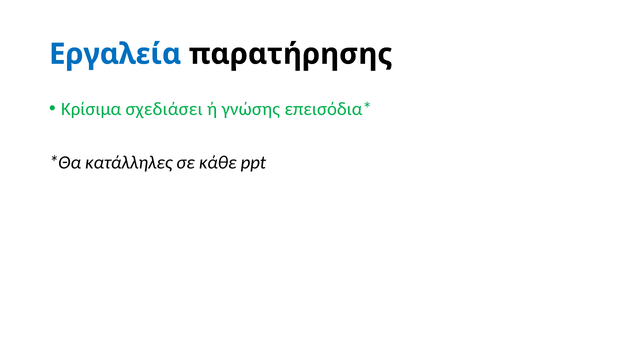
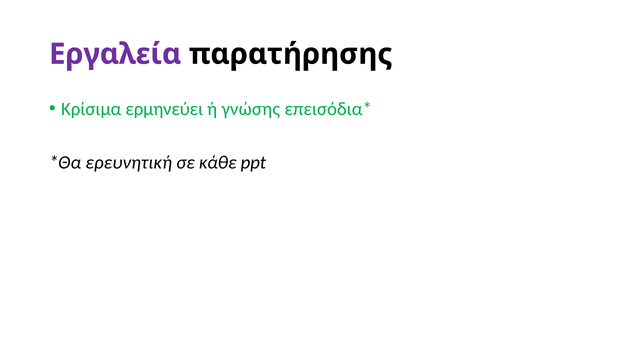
Εργαλεία colour: blue -> purple
σχεδιάσει: σχεδιάσει -> ερμηνεύει
κατάλληλες: κατάλληλες -> ερευνητική
